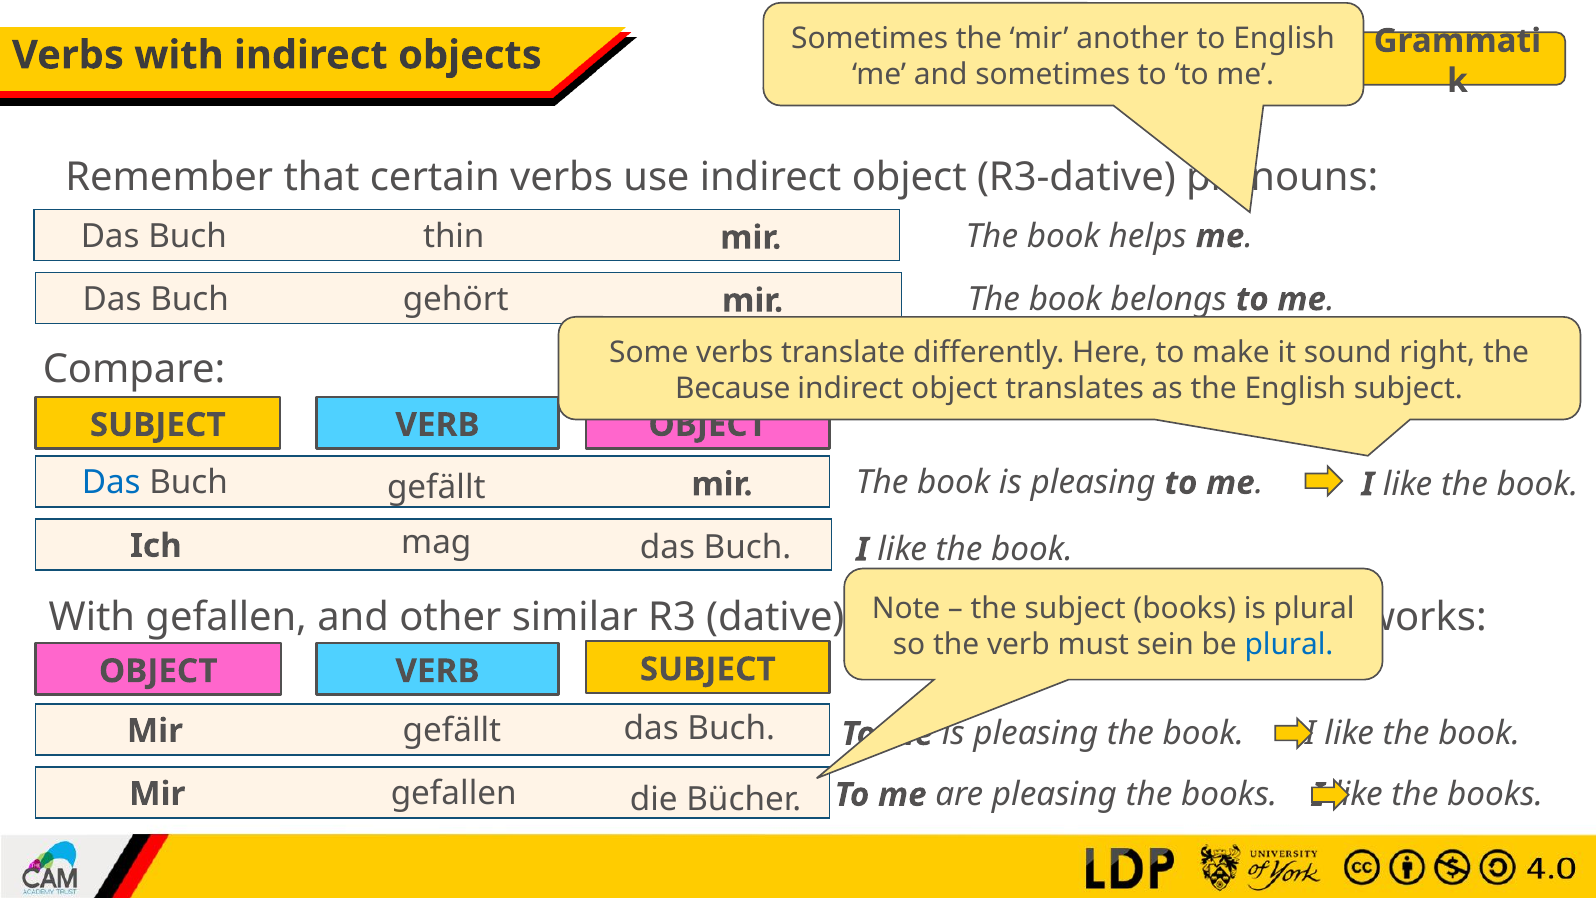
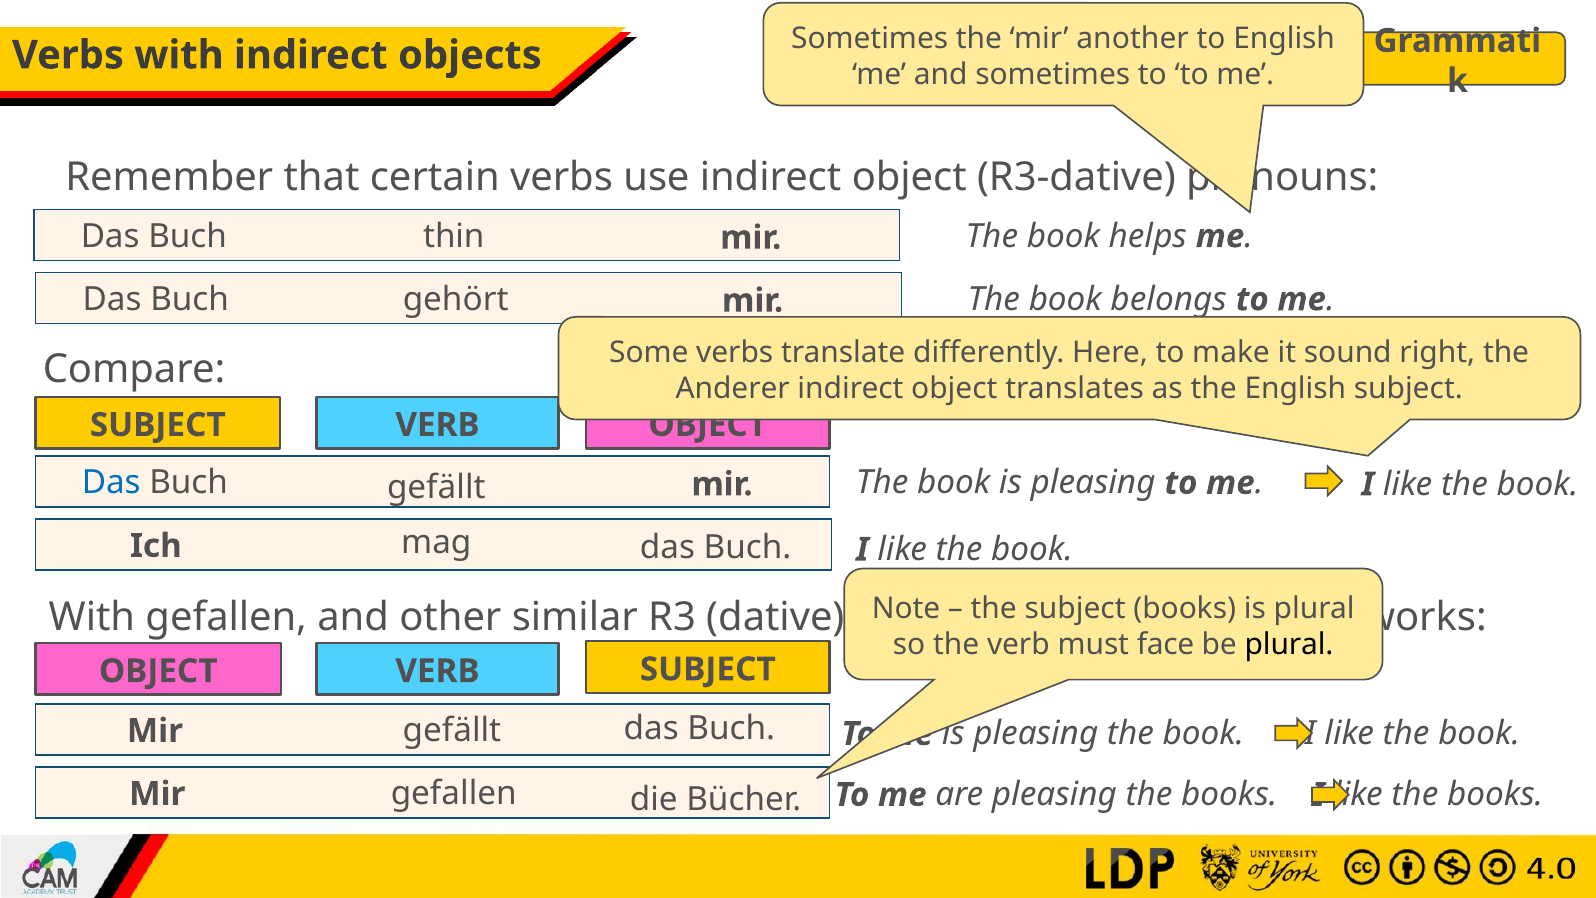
Because: Because -> Anderer
sein: sein -> face
plural at (1289, 644) colour: blue -> black
